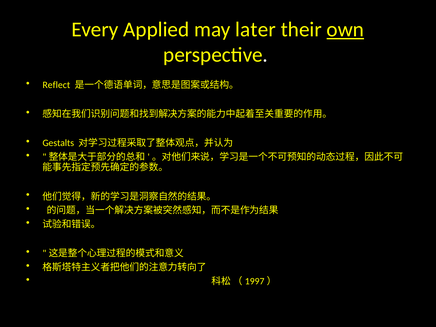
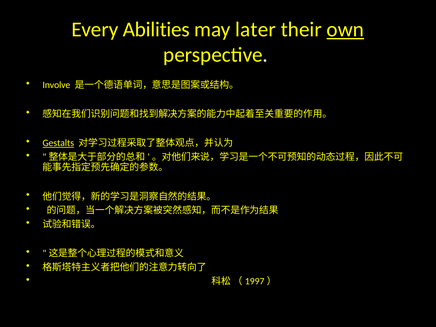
Applied: Applied -> Abilities
Reflect: Reflect -> Involve
Gestalts underline: none -> present
